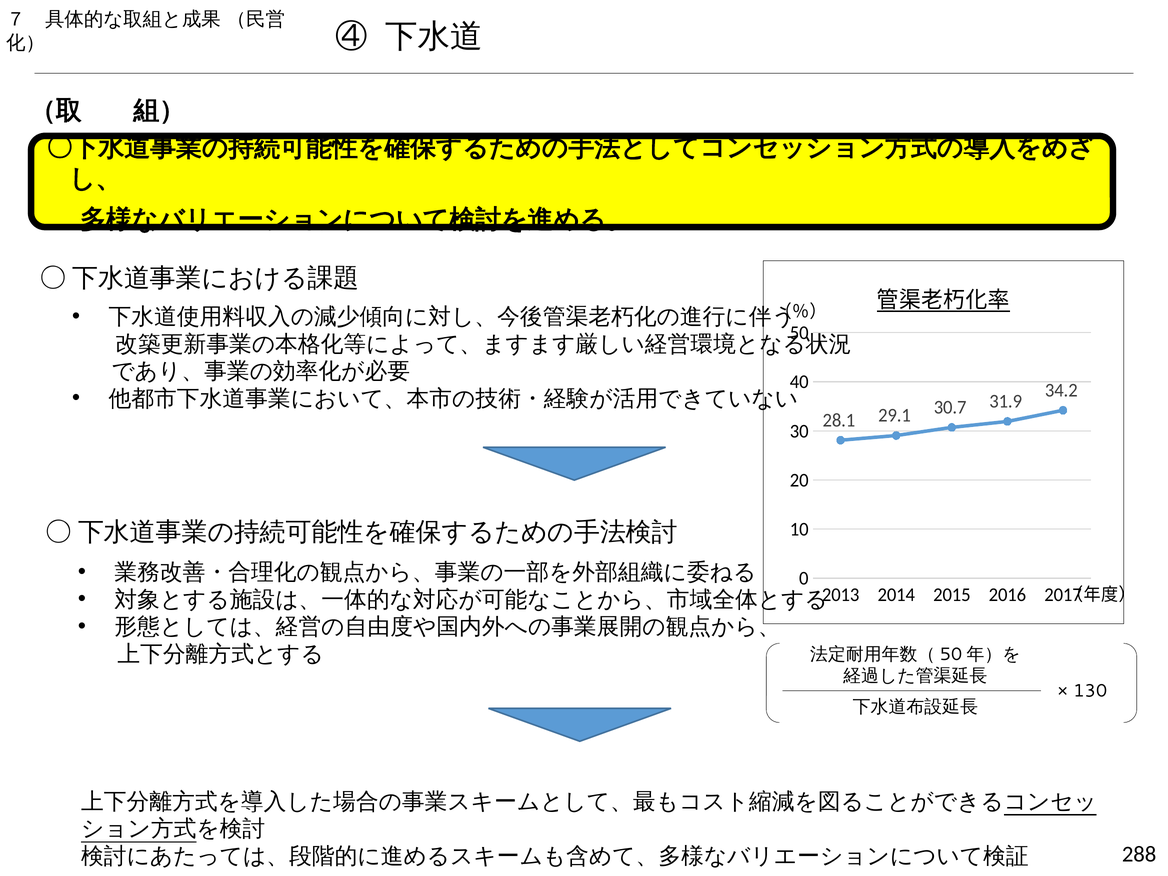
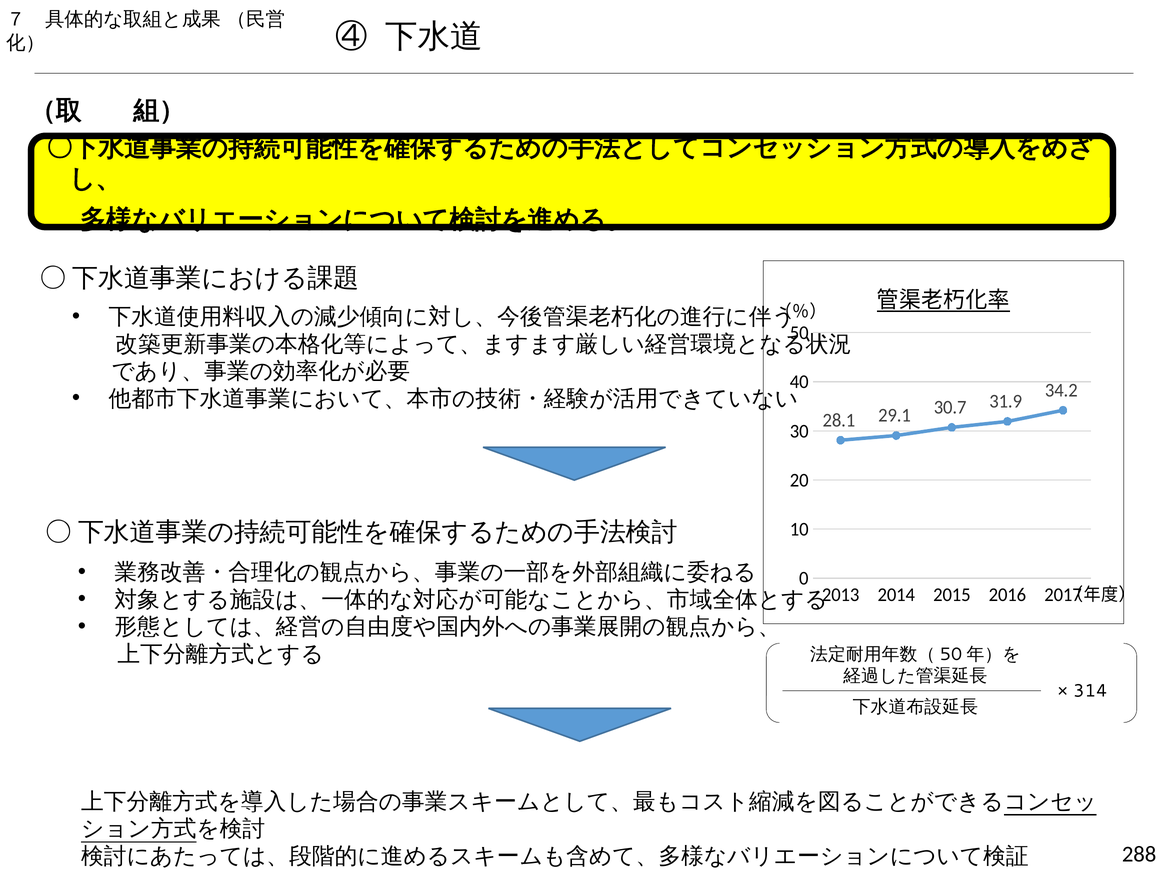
130: 130 -> 314
